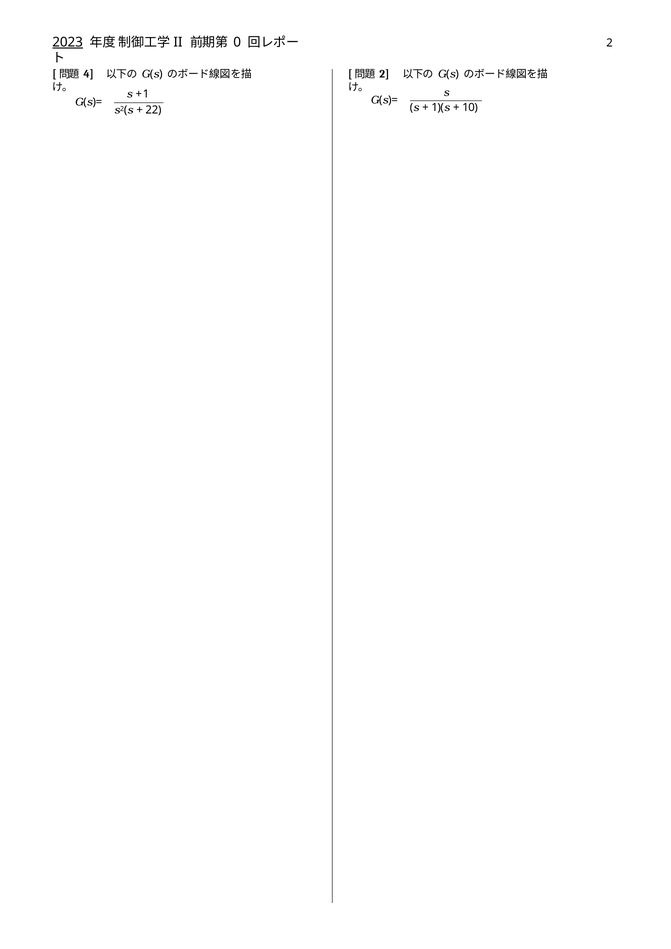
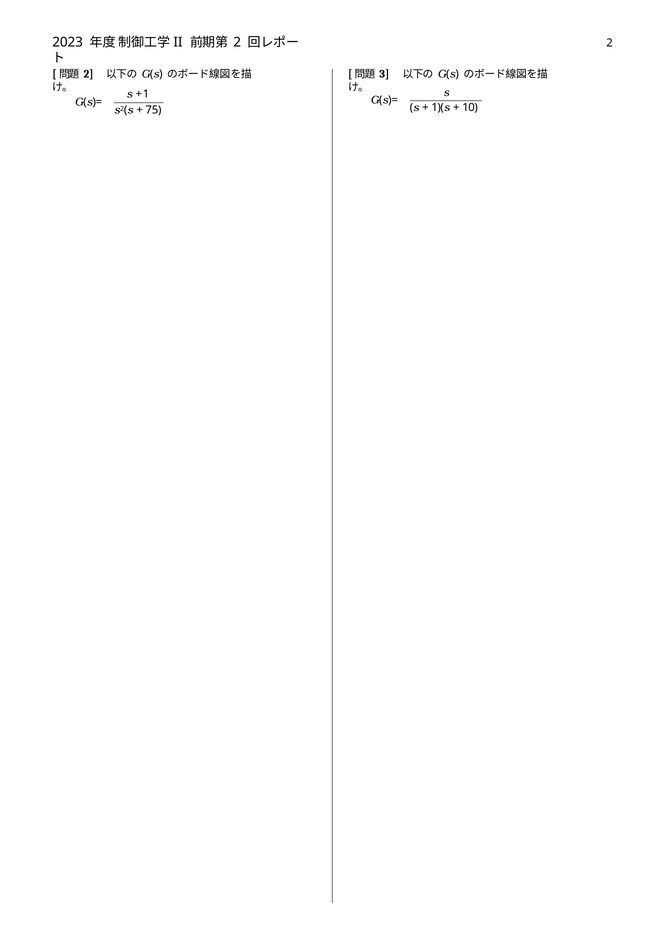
2023 underline: present -> none
0 at (237, 42): 0 -> 2
4 at (89, 74): 4 -> 2
2 at (384, 74): 2 -> 3
22: 22 -> 75
